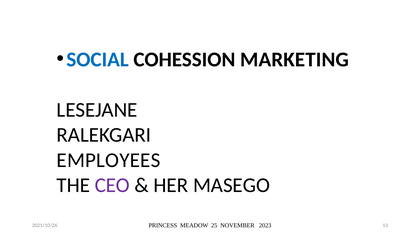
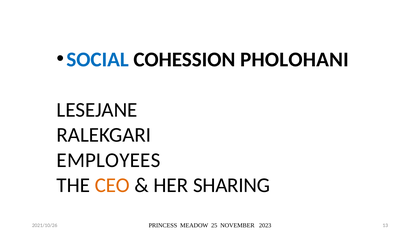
MARKETING: MARKETING -> PHOLOHANI
CEO colour: purple -> orange
MASEGO: MASEGO -> SHARING
